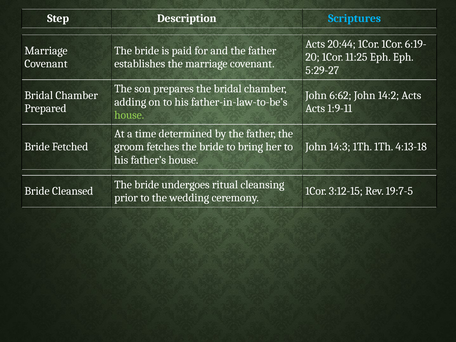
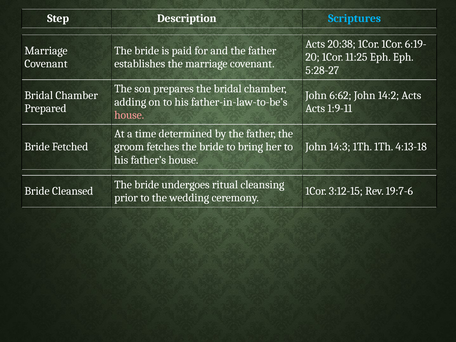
20:44: 20:44 -> 20:38
5:29-27: 5:29-27 -> 5:28-27
house at (129, 115) colour: light green -> pink
19:7-5: 19:7-5 -> 19:7-6
